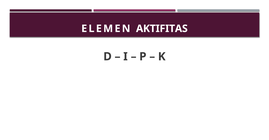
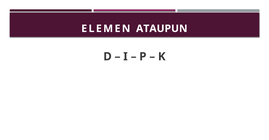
AKTIFITAS: AKTIFITAS -> ATAUPUN
